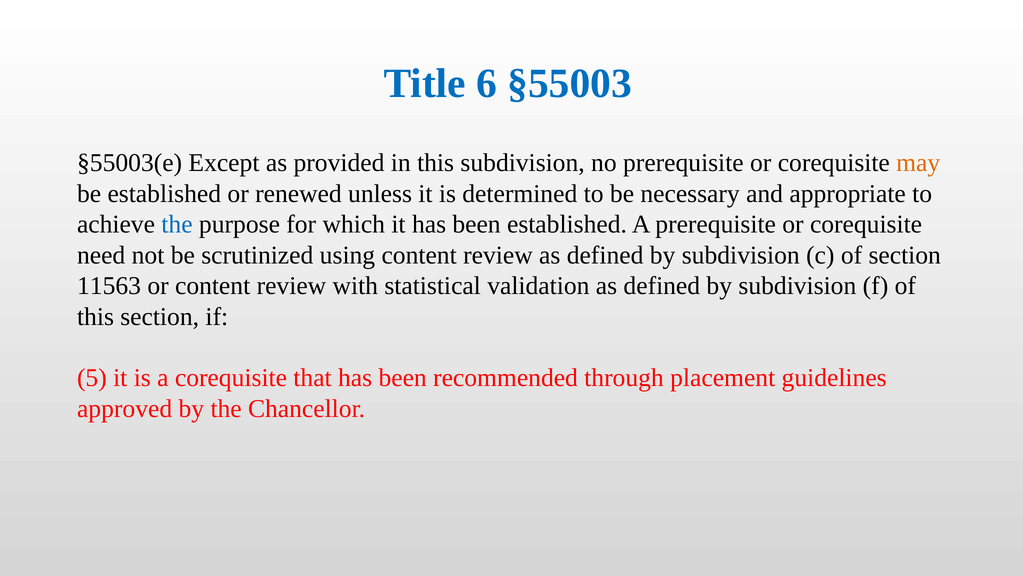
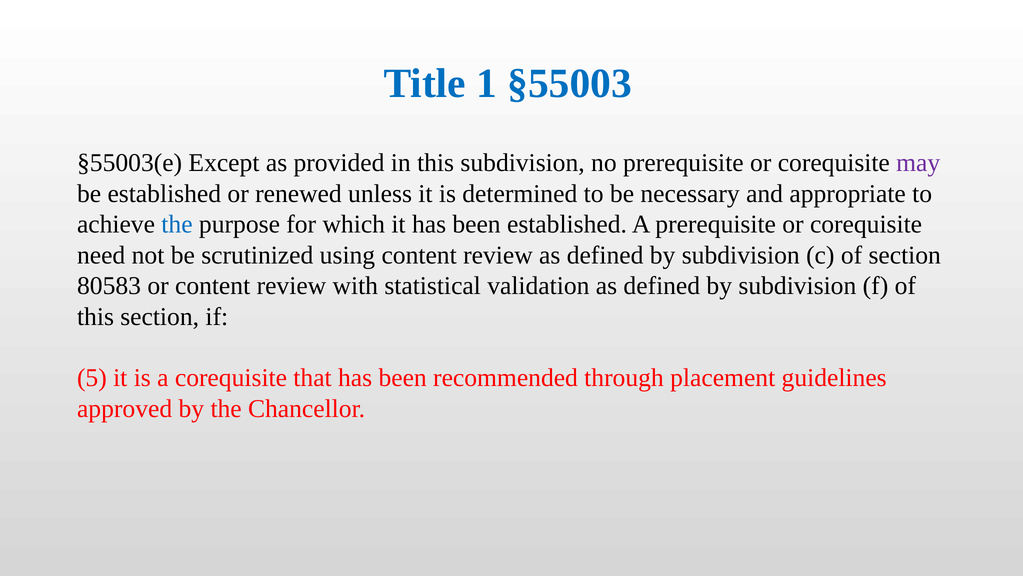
6: 6 -> 1
may colour: orange -> purple
11563: 11563 -> 80583
